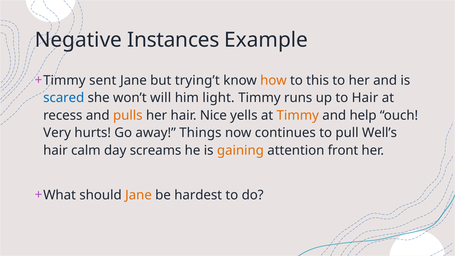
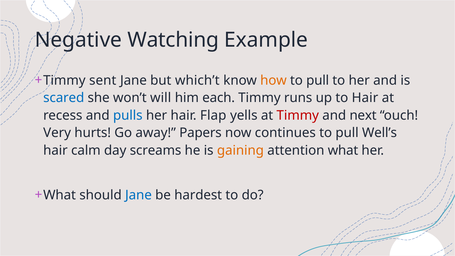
Instances: Instances -> Watching
trying’t: trying’t -> which’t
this at (318, 80): this -> pull
light: light -> each
pulls colour: orange -> blue
Nice: Nice -> Flap
Timmy at (298, 115) colour: orange -> red
help: help -> next
Things: Things -> Papers
front: front -> what
Jane at (138, 195) colour: orange -> blue
